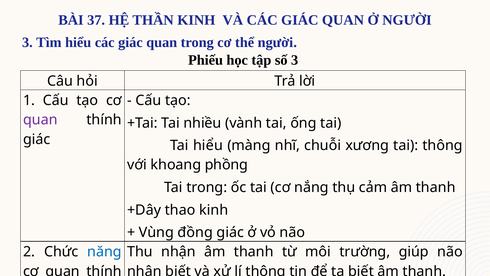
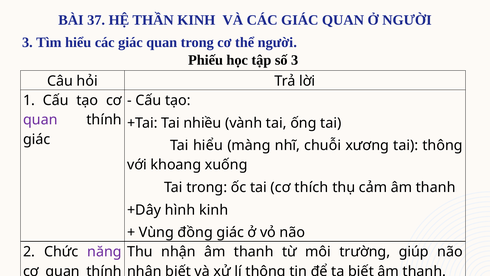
phồng: phồng -> xuống
nắng: nắng -> thích
thao: thao -> hình
năng colour: blue -> purple
